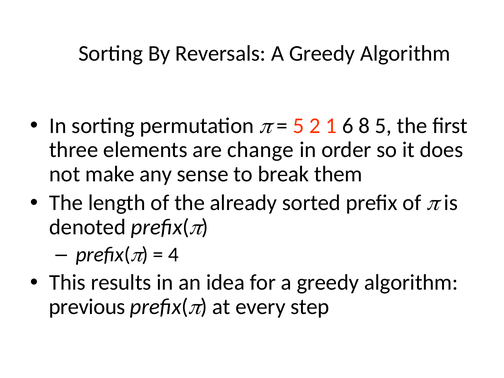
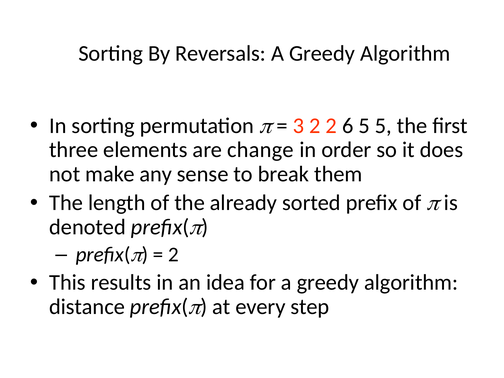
5 at (299, 126): 5 -> 3
2 1: 1 -> 2
6 8: 8 -> 5
4 at (173, 255): 4 -> 2
previous: previous -> distance
